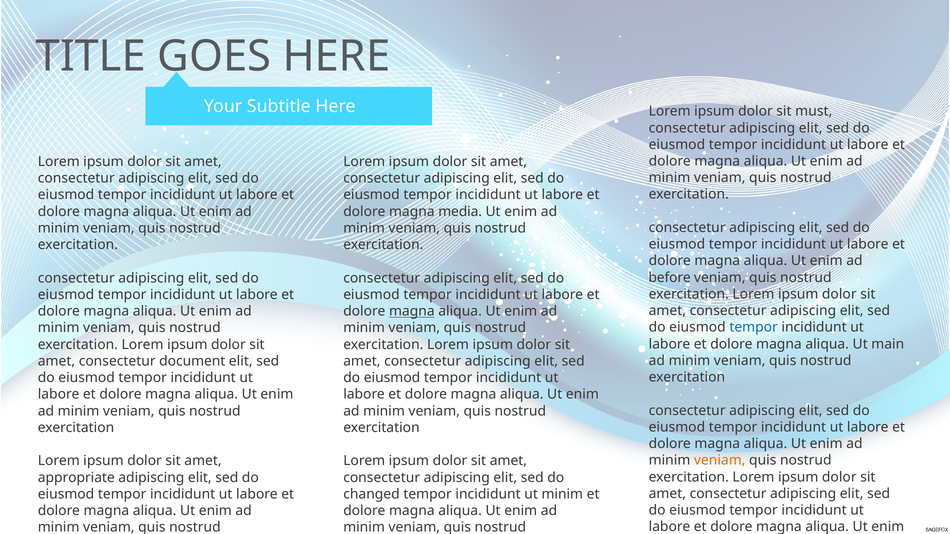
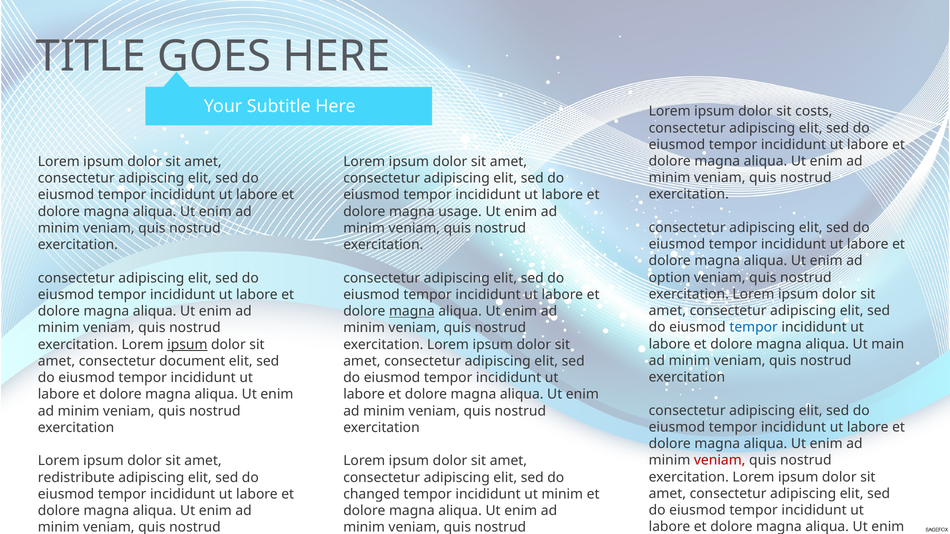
must: must -> costs
media: media -> usage
before: before -> option
ipsum at (187, 345) underline: none -> present
veniam at (720, 461) colour: orange -> red
appropriate: appropriate -> redistribute
